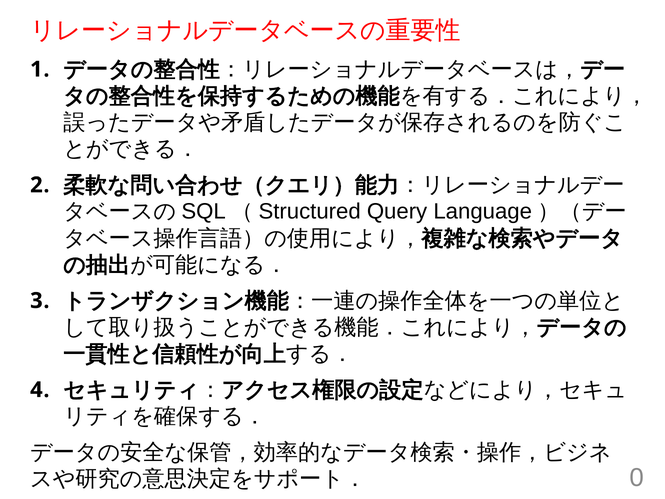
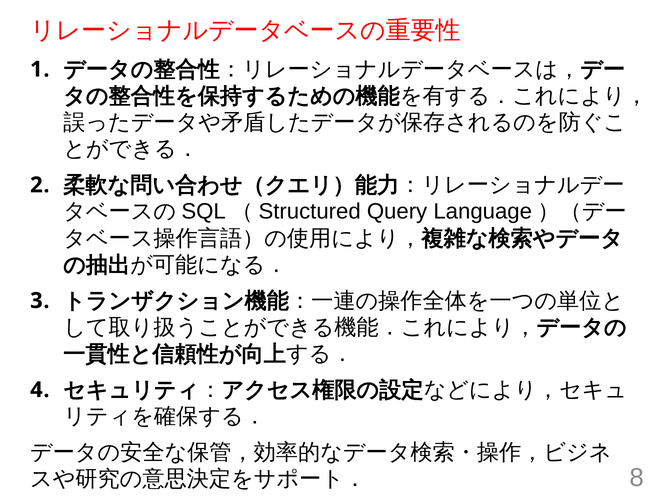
0: 0 -> 8
